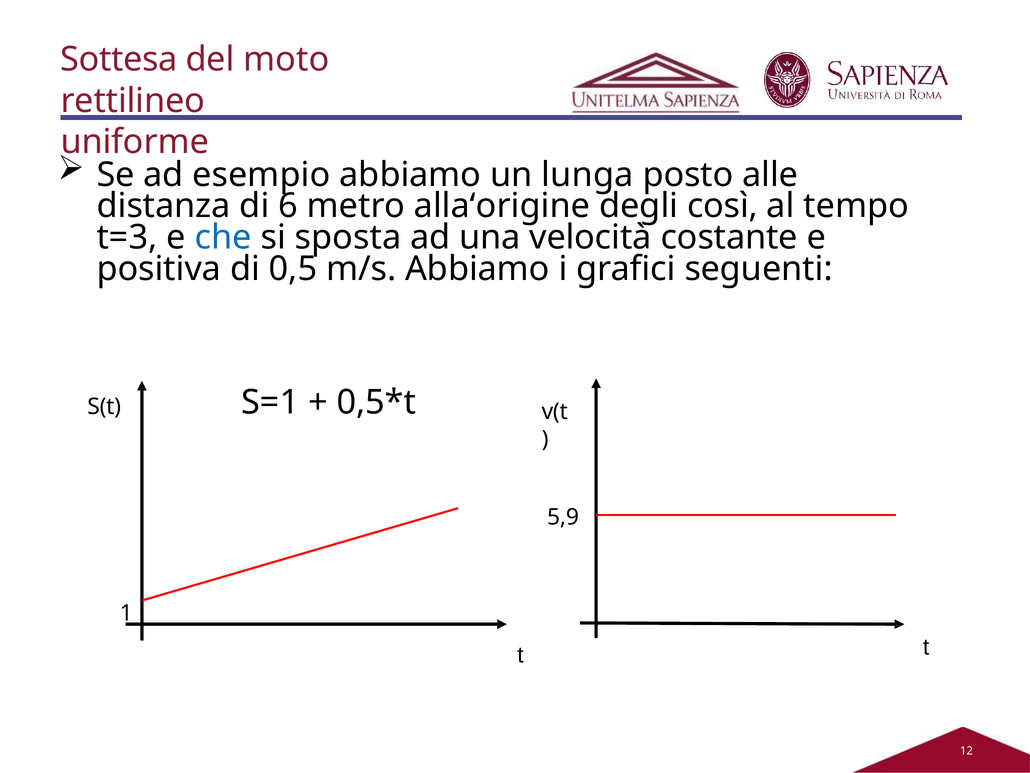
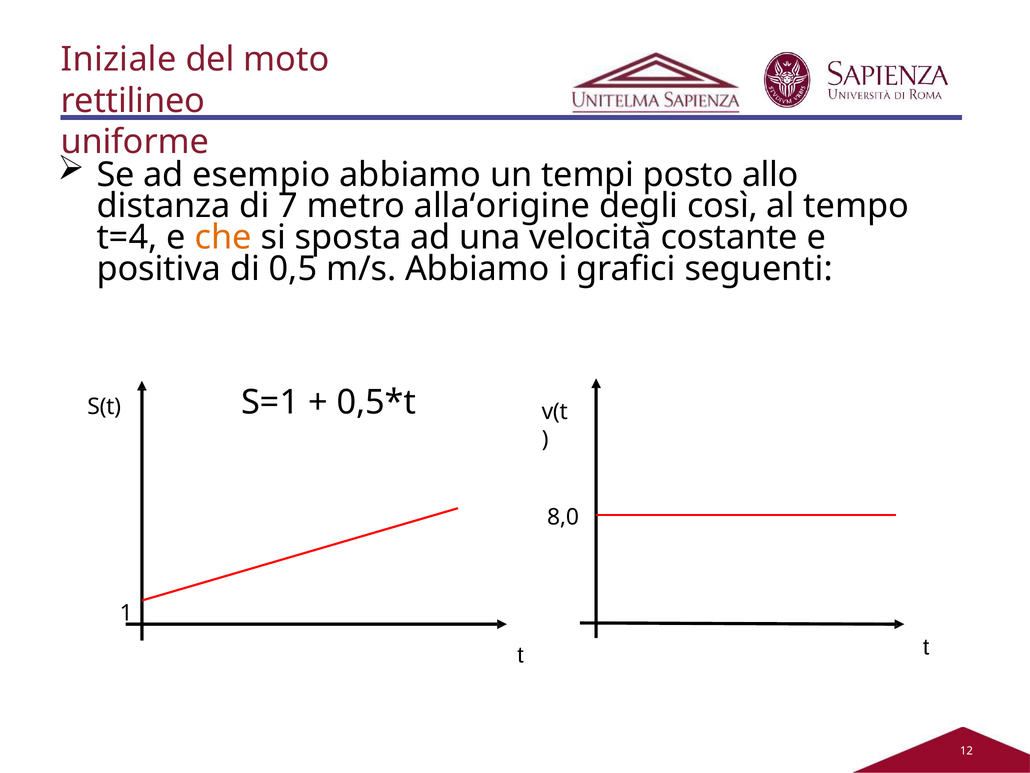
Sottesa: Sottesa -> Iniziale
lunga: lunga -> tempi
alle: alle -> allo
6: 6 -> 7
t=3: t=3 -> t=4
che colour: blue -> orange
5,9: 5,9 -> 8,0
